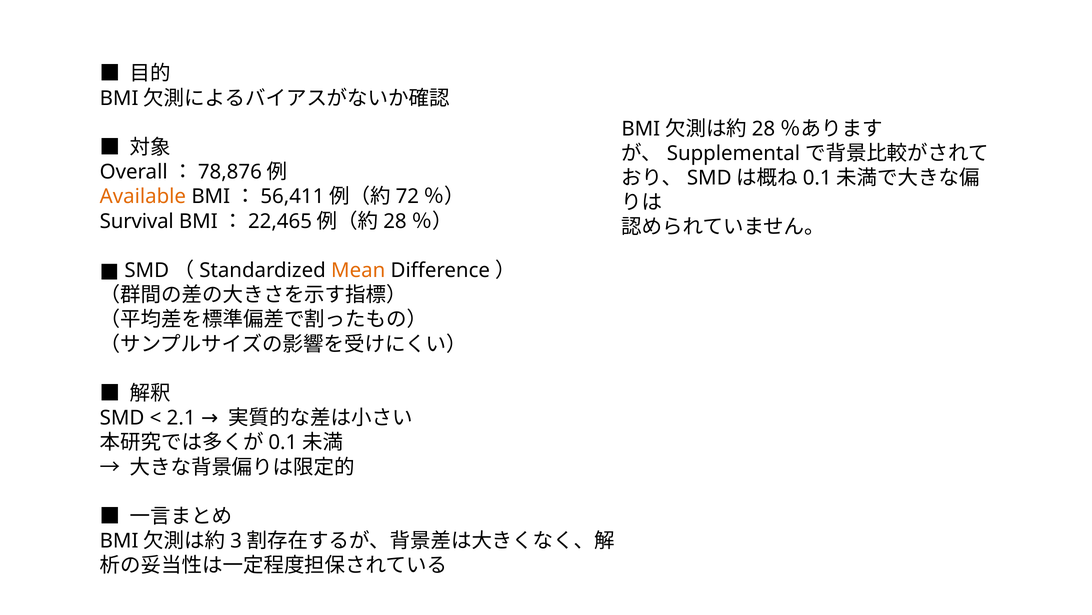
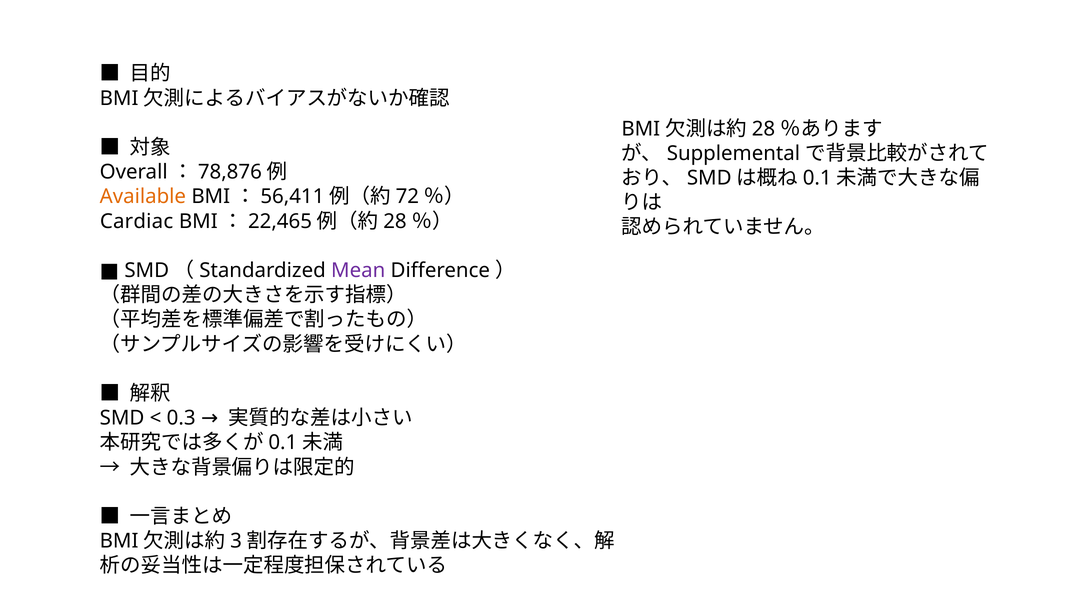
Survival: Survival -> Cardiac
Mean colour: orange -> purple
2.1: 2.1 -> 0.3
